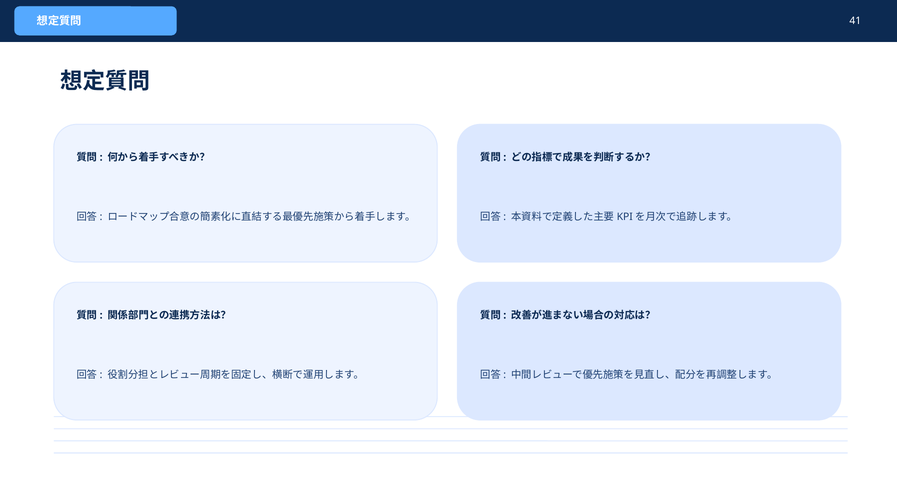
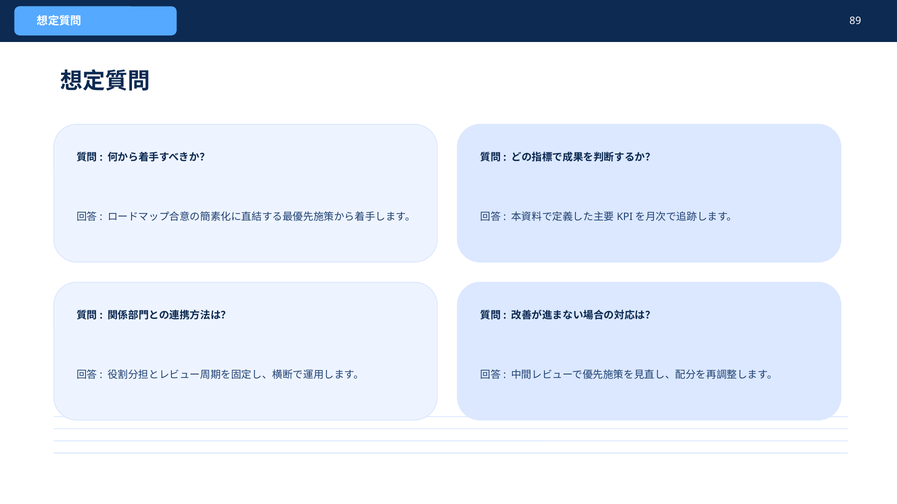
41: 41 -> 89
